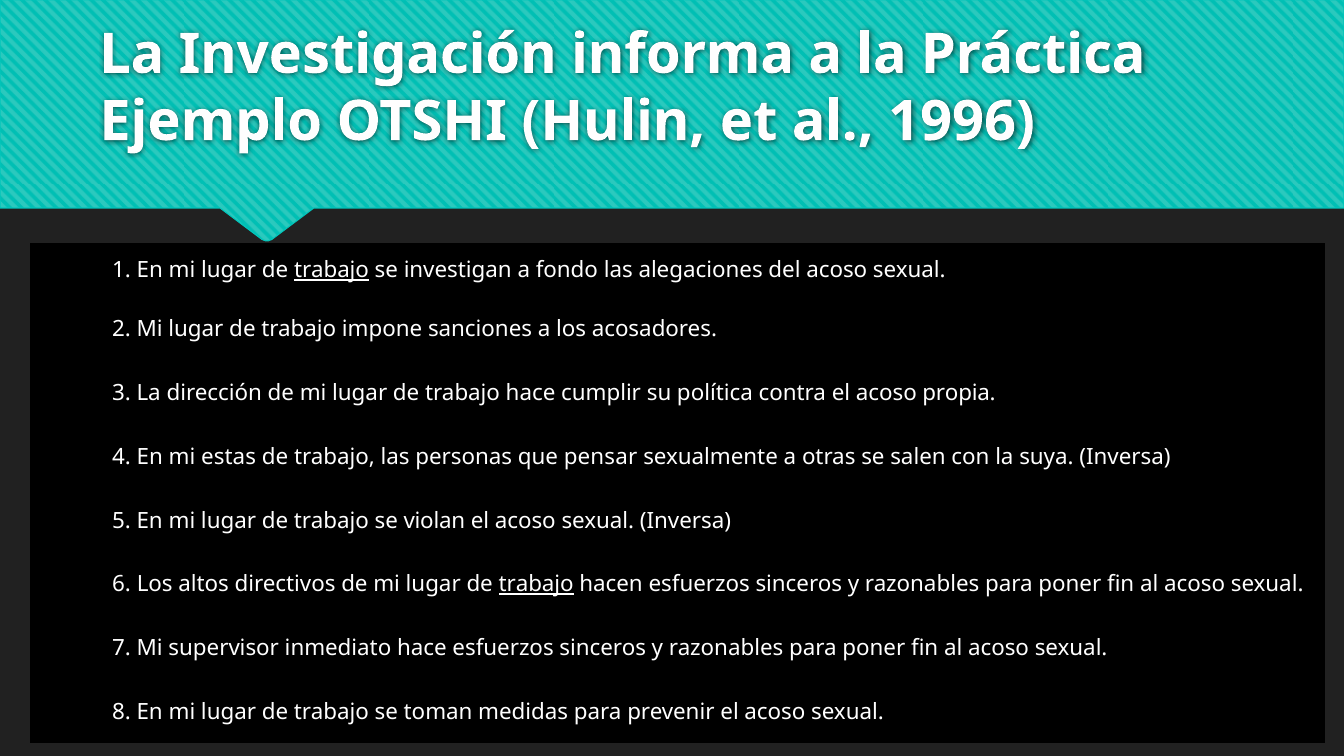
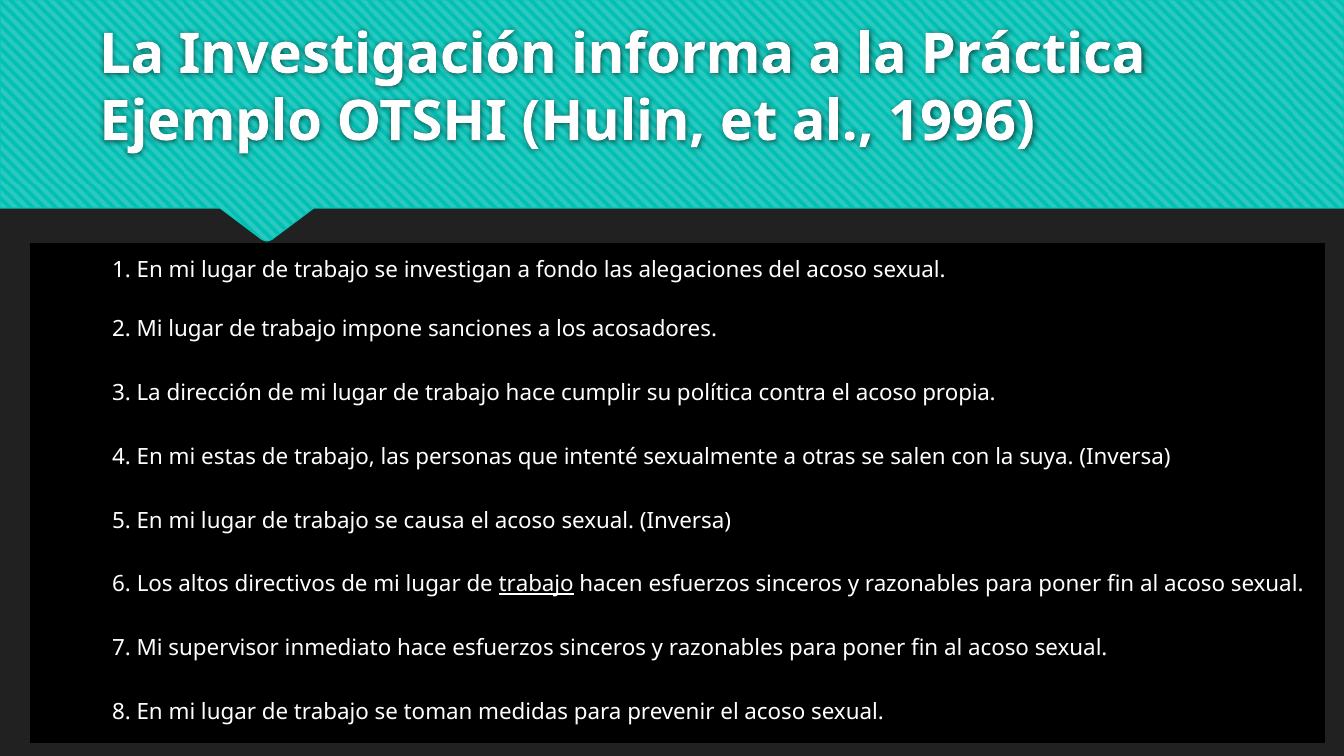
trabajo at (331, 271) underline: present -> none
pensar: pensar -> intenté
violan: violan -> causa
